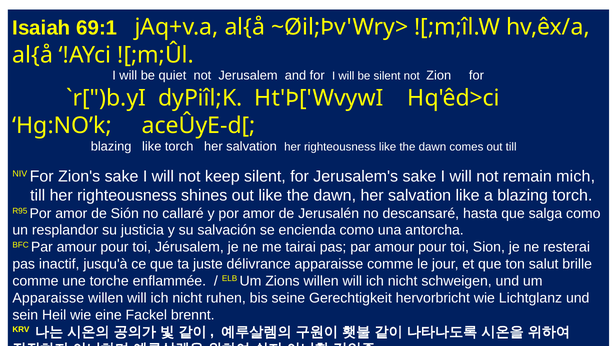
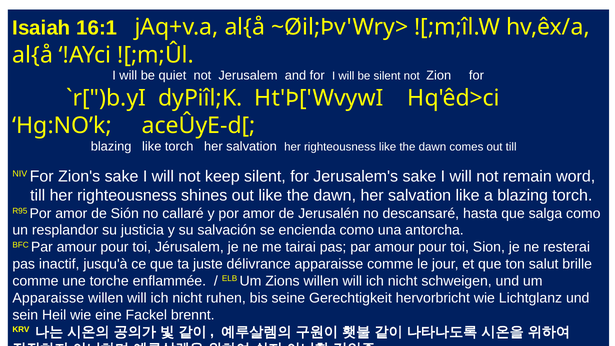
69:1: 69:1 -> 16:1
mich: mich -> word
